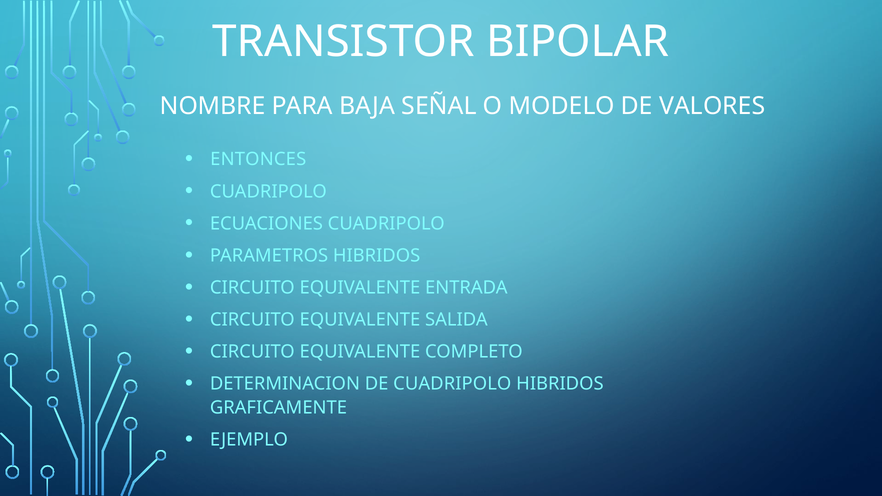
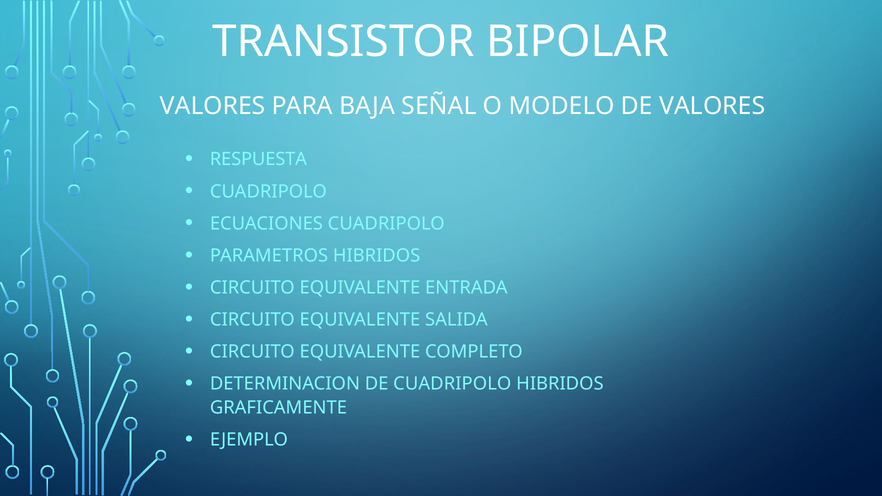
NOMBRE at (213, 106): NOMBRE -> VALORES
ENTONCES: ENTONCES -> RESPUESTA
